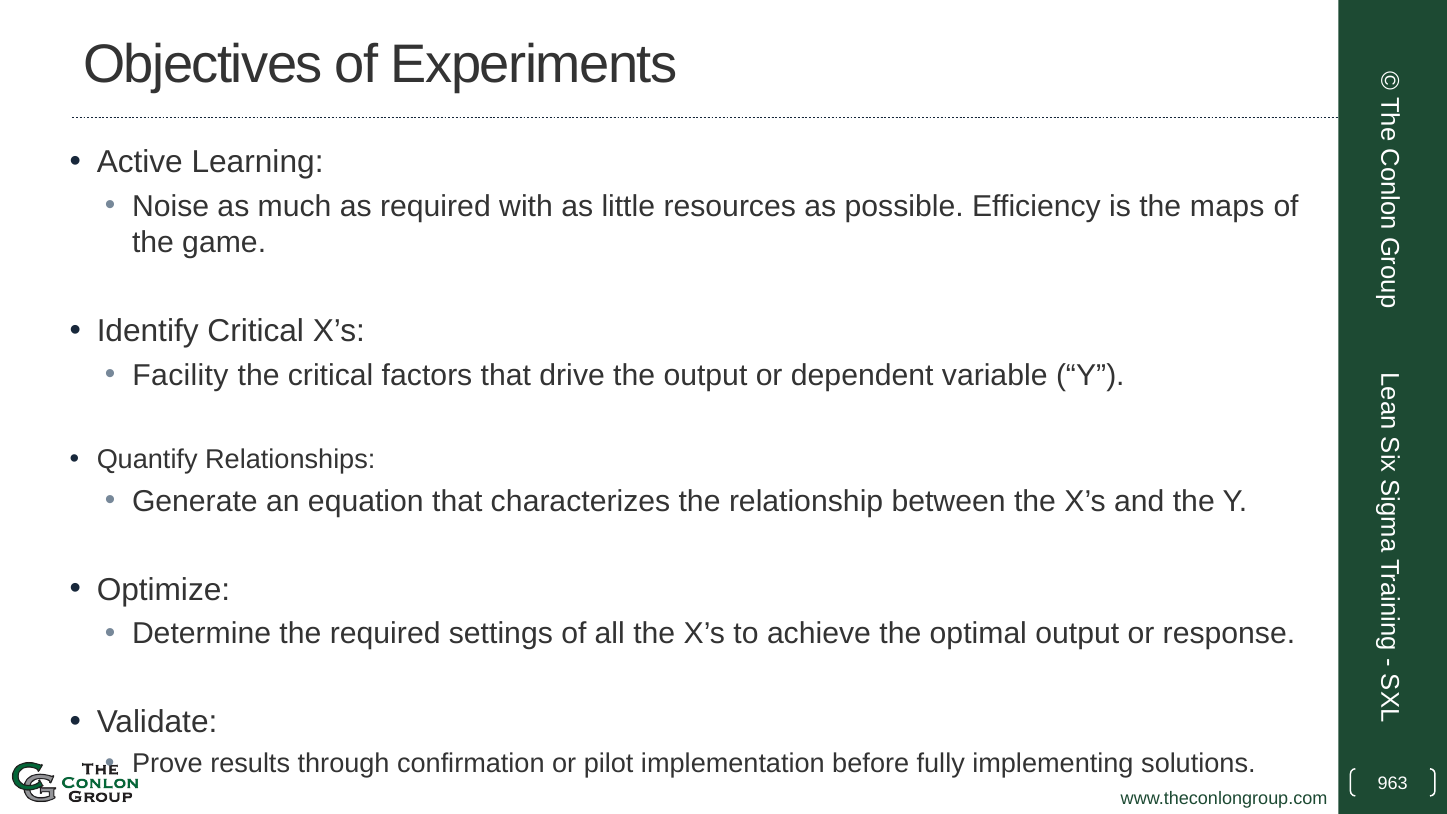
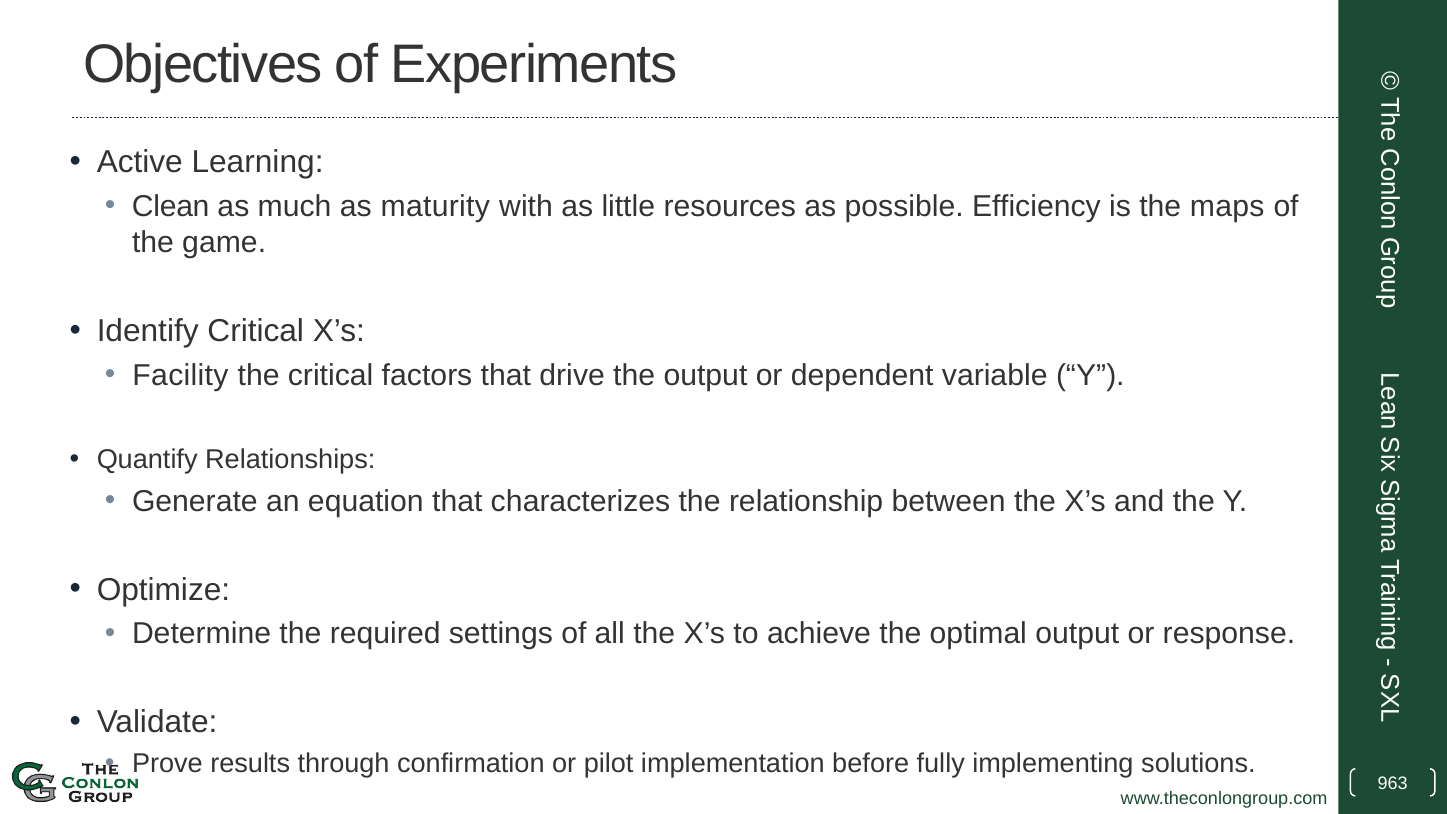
Noise: Noise -> Clean
as required: required -> maturity
